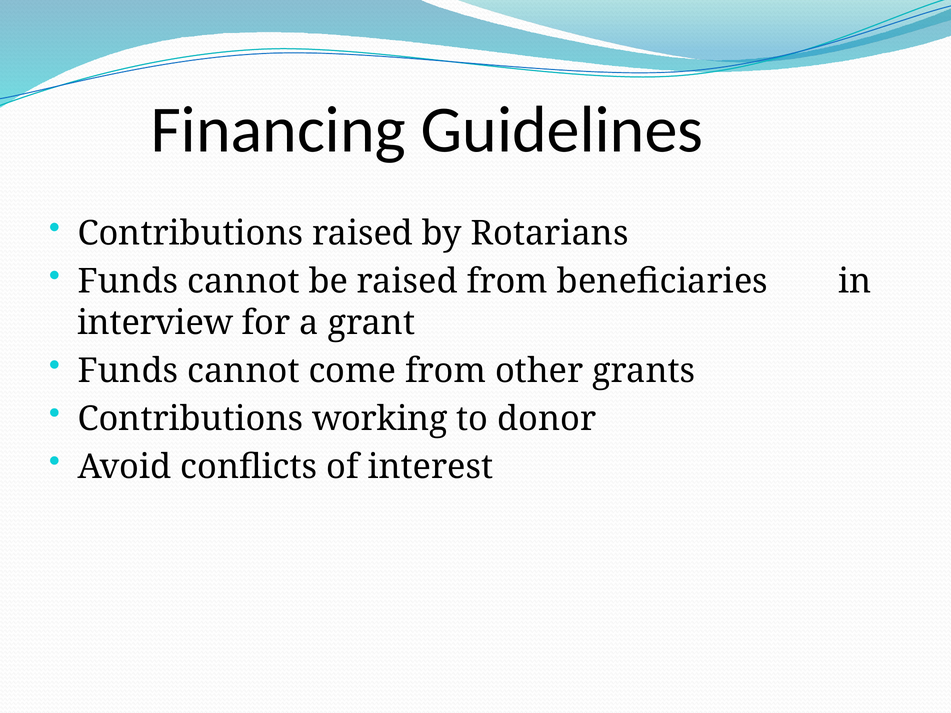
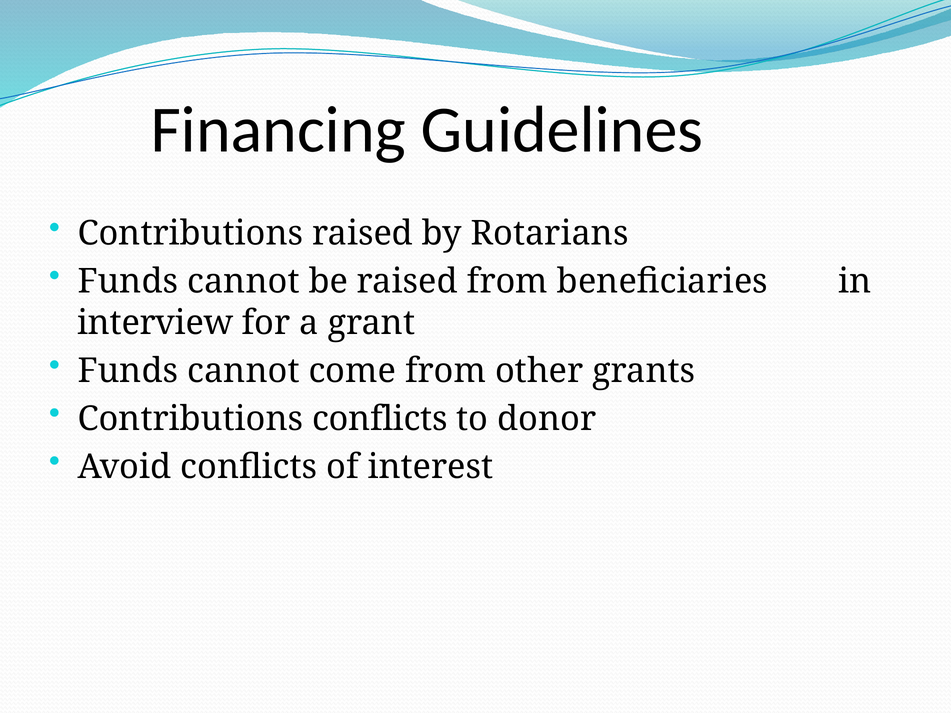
Contributions working: working -> conflicts
